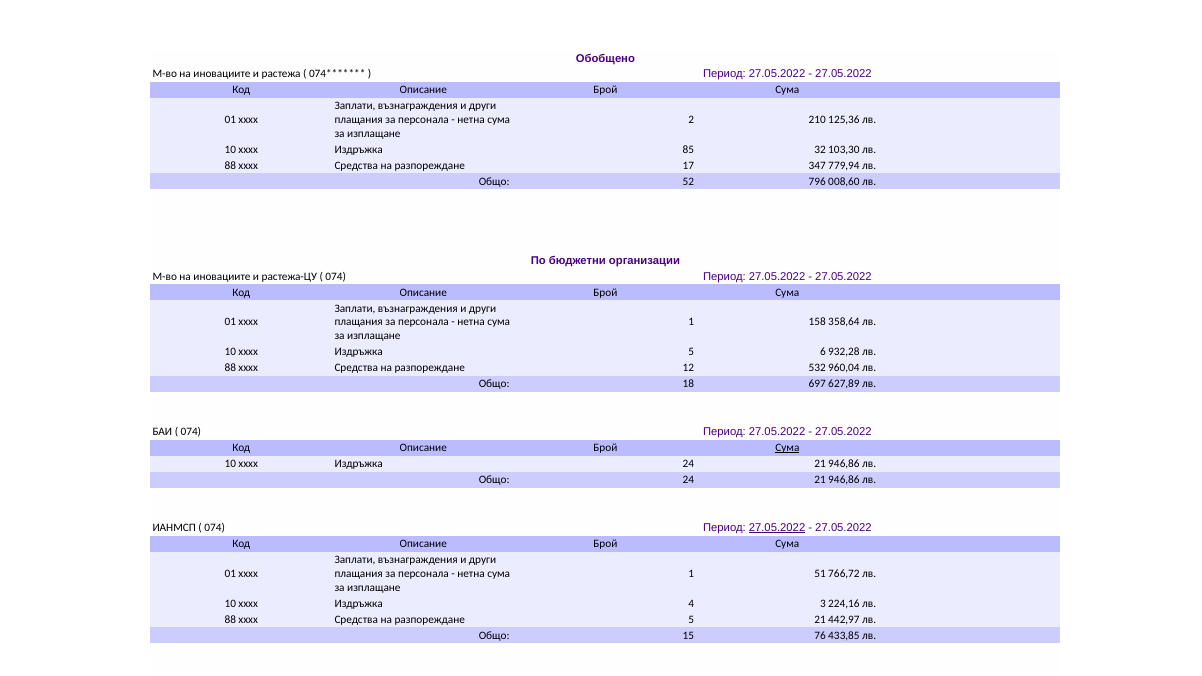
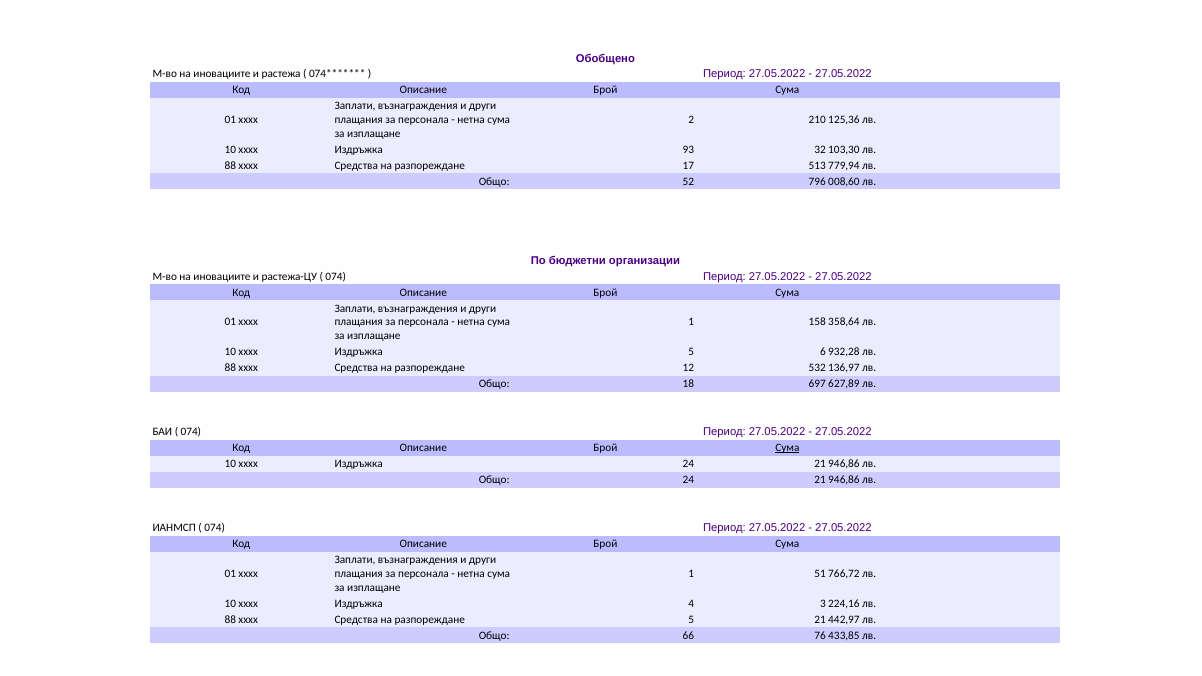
85: 85 -> 93
347: 347 -> 513
960,04: 960,04 -> 136,97
27.05.2022 at (777, 528) underline: present -> none
15: 15 -> 66
